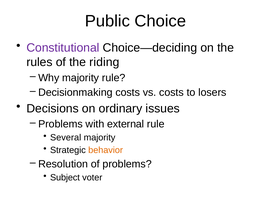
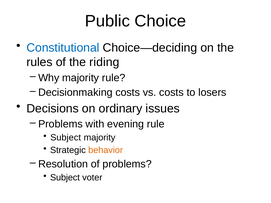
Constitutional colour: purple -> blue
external: external -> evening
Several at (66, 138): Several -> Subject
